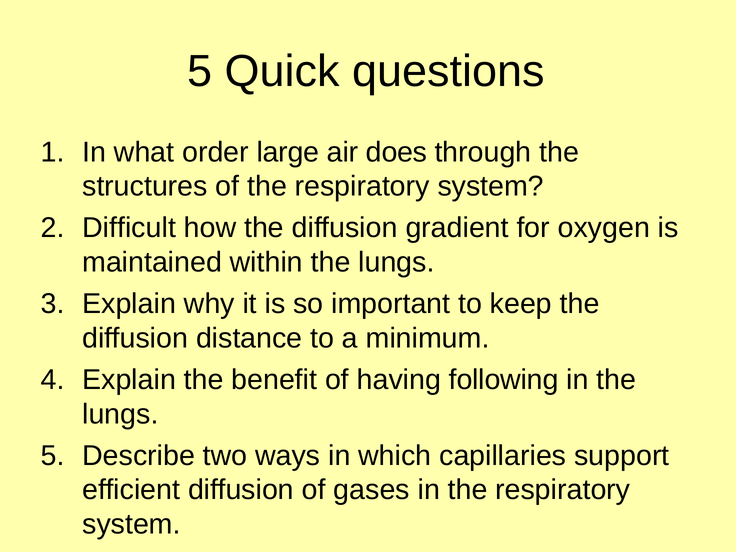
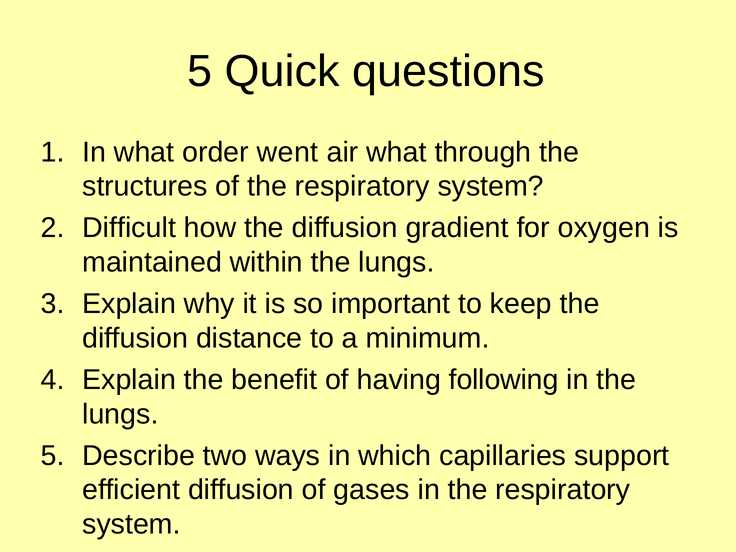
large: large -> went
air does: does -> what
